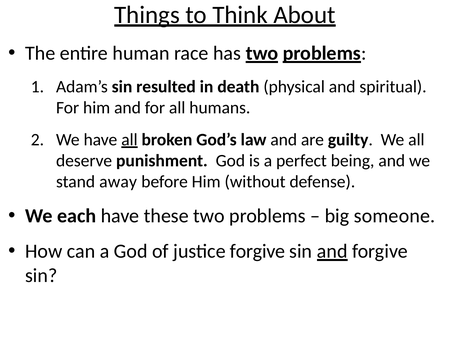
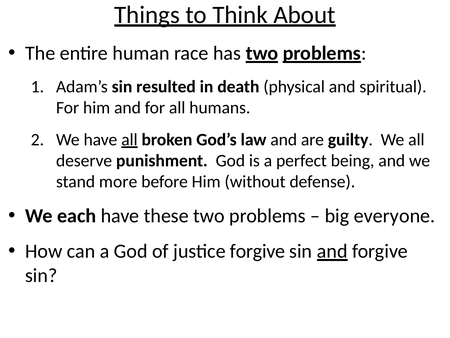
away: away -> more
someone: someone -> everyone
